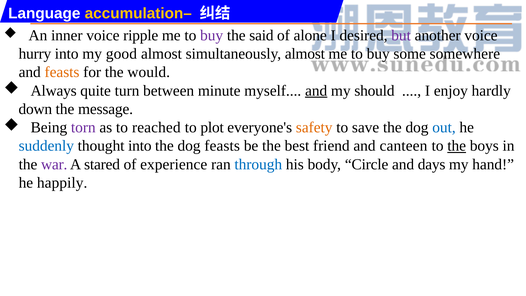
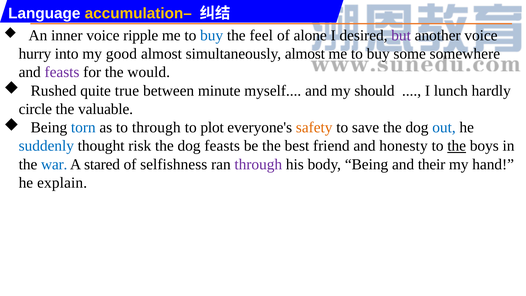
buy at (212, 35) colour: purple -> blue
said: said -> feel
feasts at (62, 72) colour: orange -> purple
Always: Always -> Rushed
turn: turn -> true
and at (316, 91) underline: present -> none
enjoy: enjoy -> lunch
down: down -> circle
message: message -> valuable
torn colour: purple -> blue
to reached: reached -> through
thought into: into -> risk
canteen: canteen -> honesty
war colour: purple -> blue
experience: experience -> selfishness
through at (258, 164) colour: blue -> purple
body Circle: Circle -> Being
days: days -> their
happily: happily -> explain
